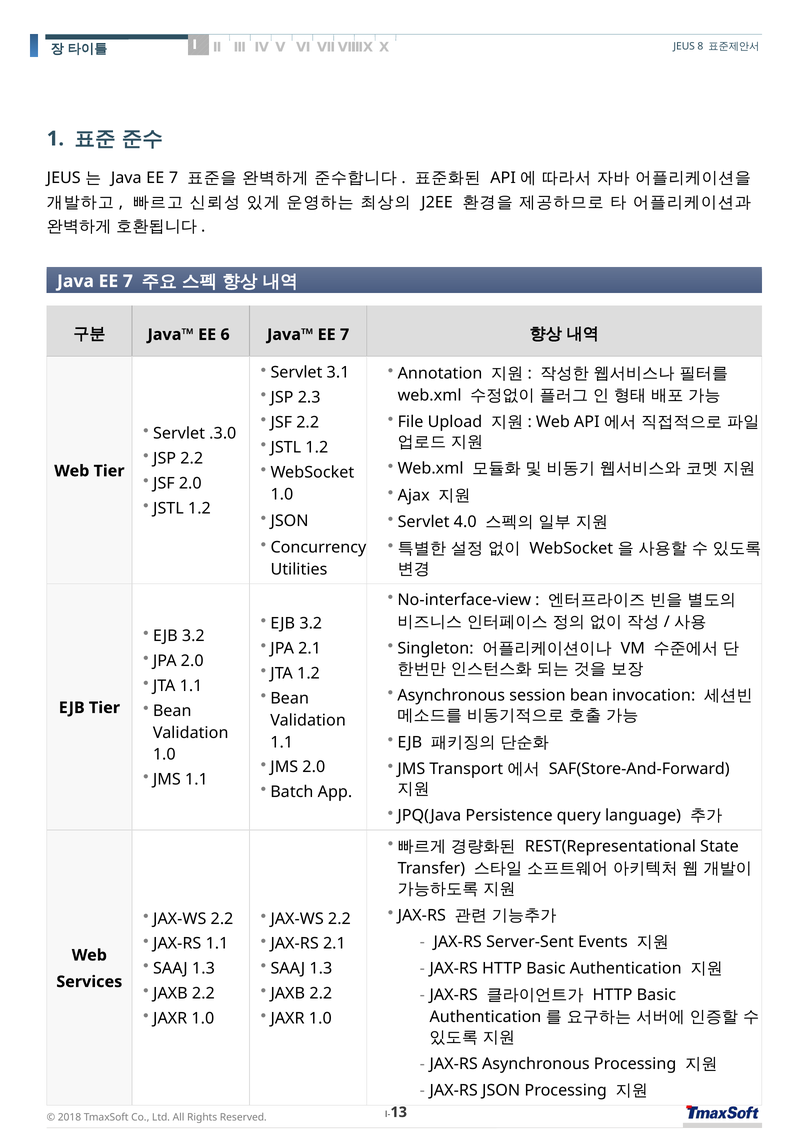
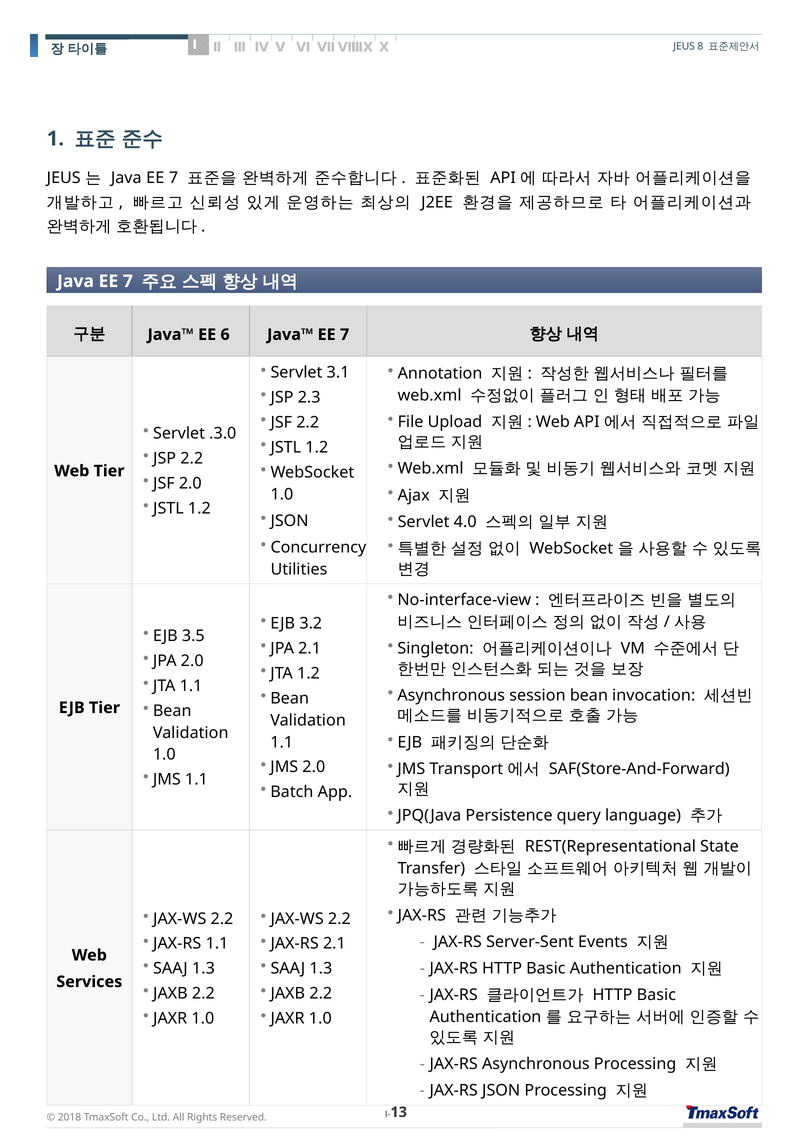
3.2 at (193, 637): 3.2 -> 3.5
